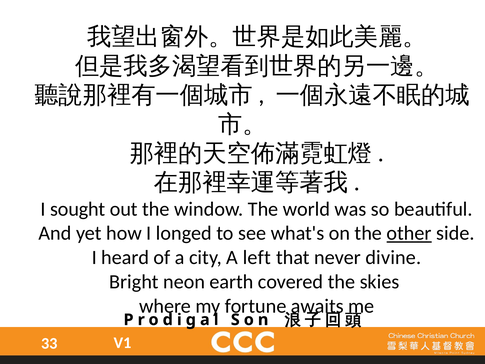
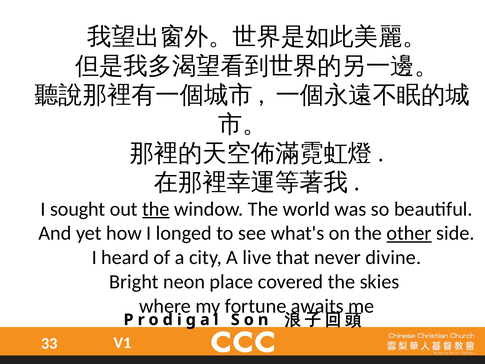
the at (156, 209) underline: none -> present
left: left -> live
earth: earth -> place
